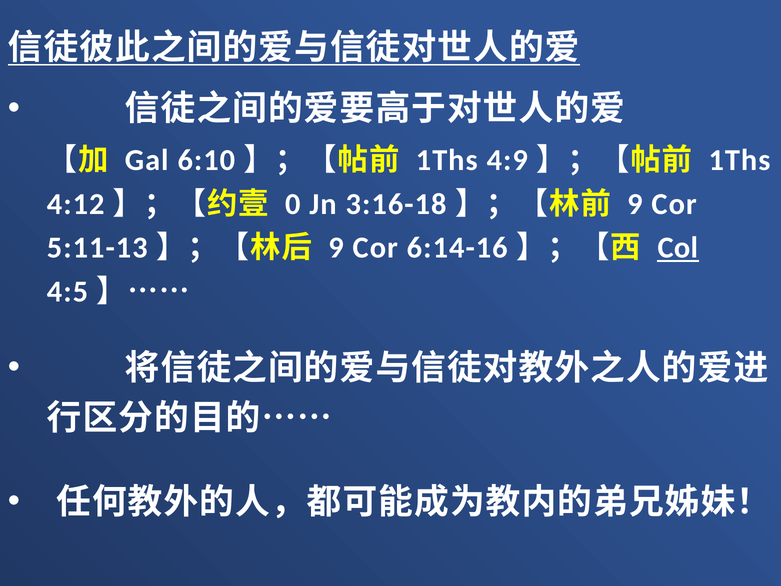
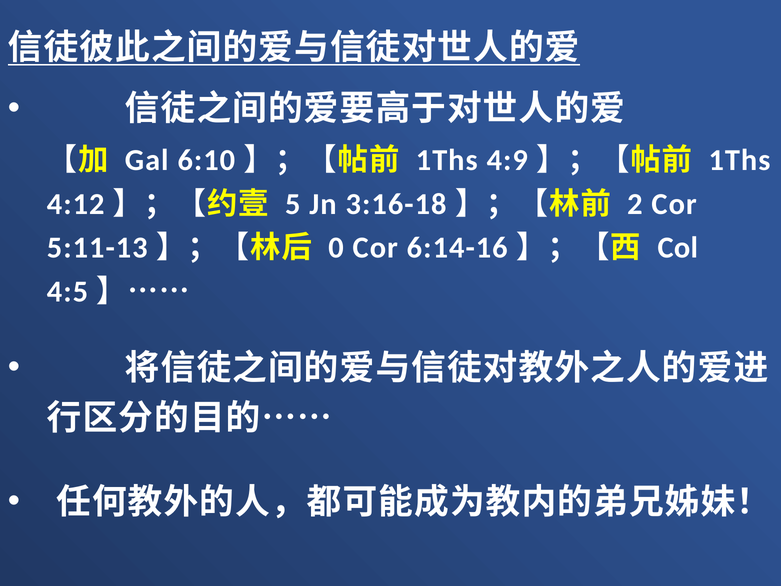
0: 0 -> 5
9 at (635, 204): 9 -> 2
9 at (336, 248): 9 -> 0
Col underline: present -> none
